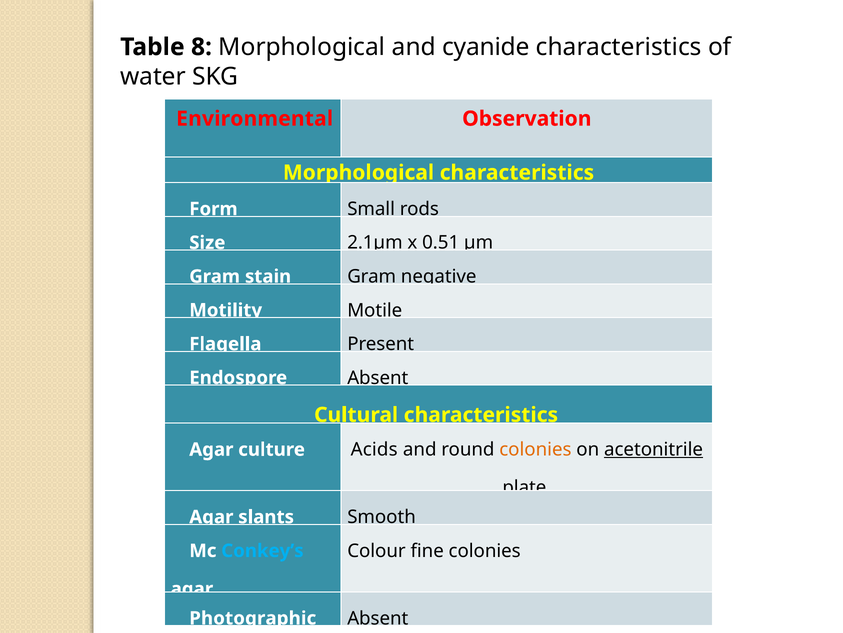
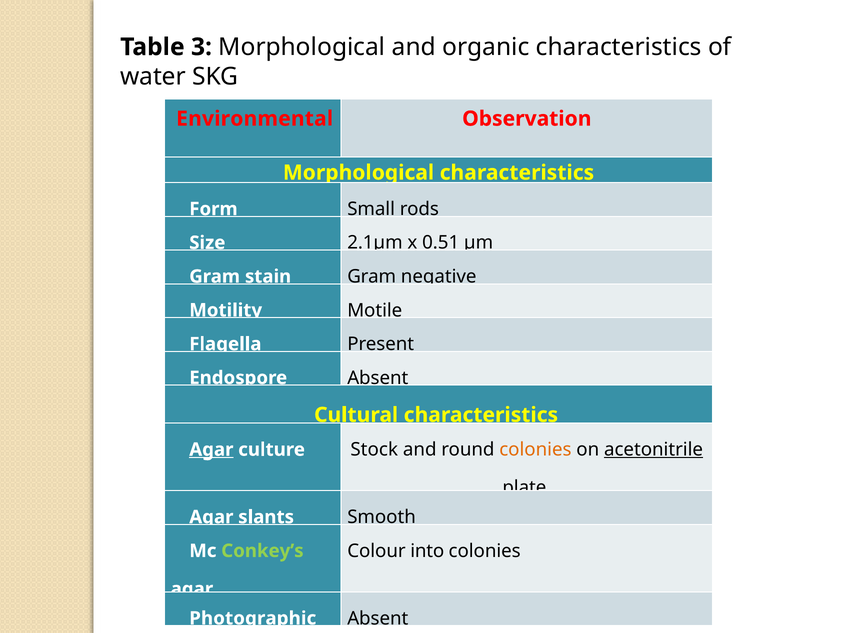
8: 8 -> 3
cyanide: cyanide -> organic
Agar at (211, 449) underline: none -> present
Acids: Acids -> Stock
fine: fine -> into
Conkey’s colour: light blue -> light green
